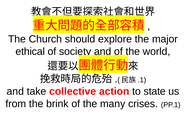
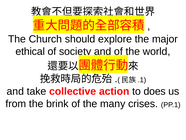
state: state -> does
